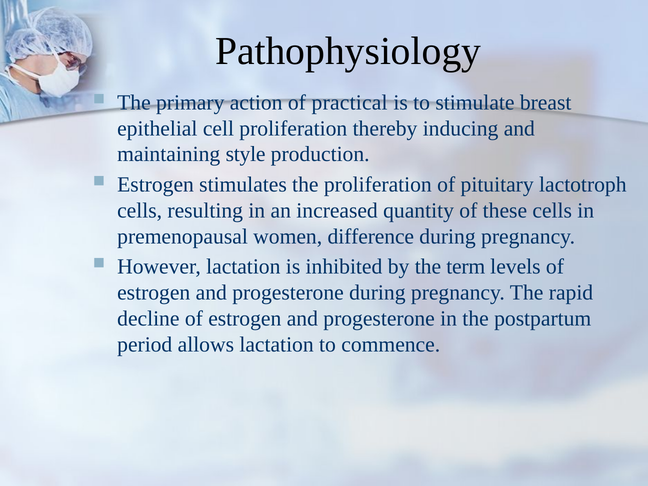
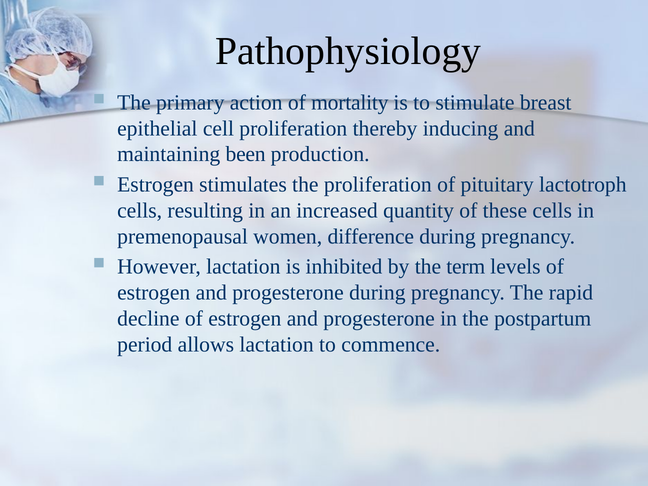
practical: practical -> mortality
style: style -> been
